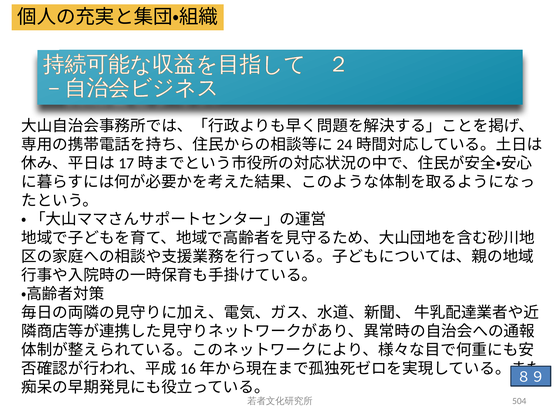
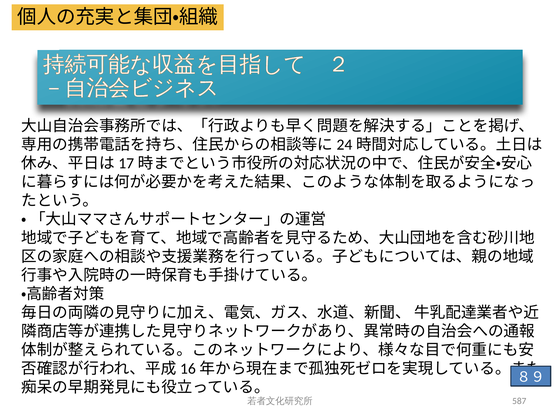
504: 504 -> 587
